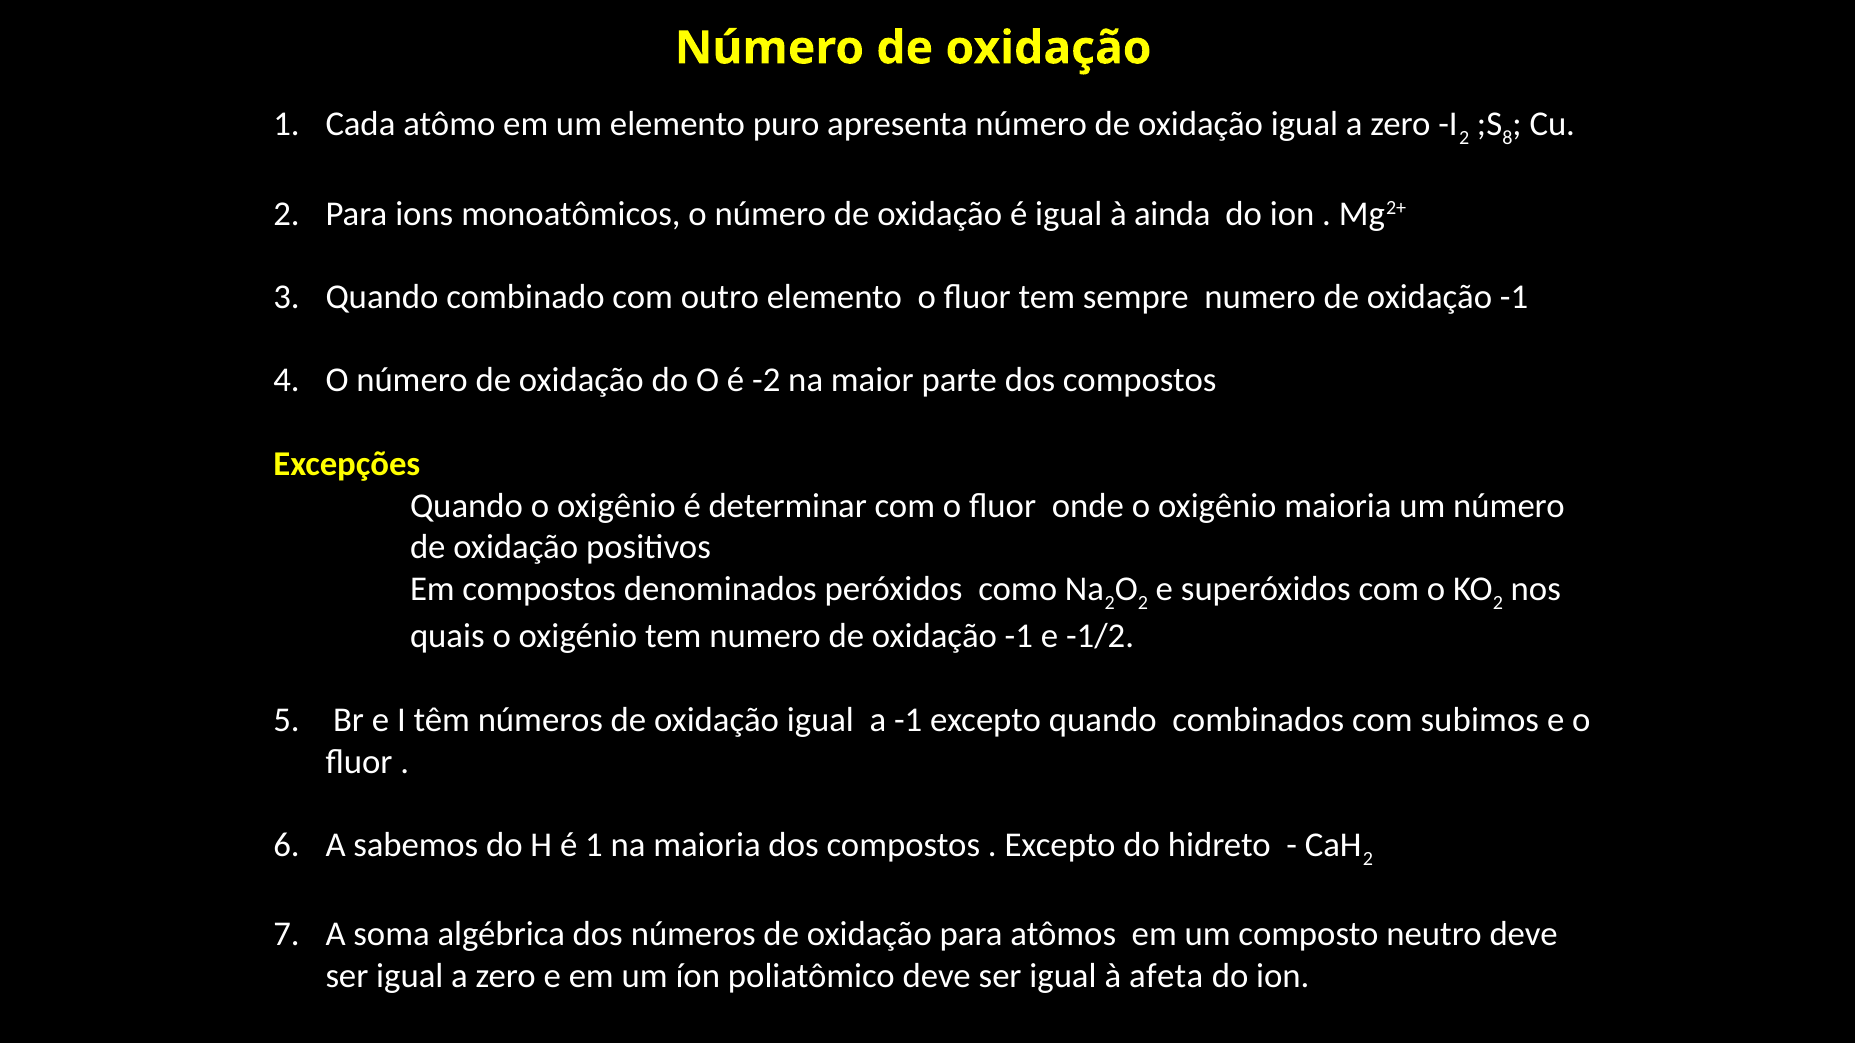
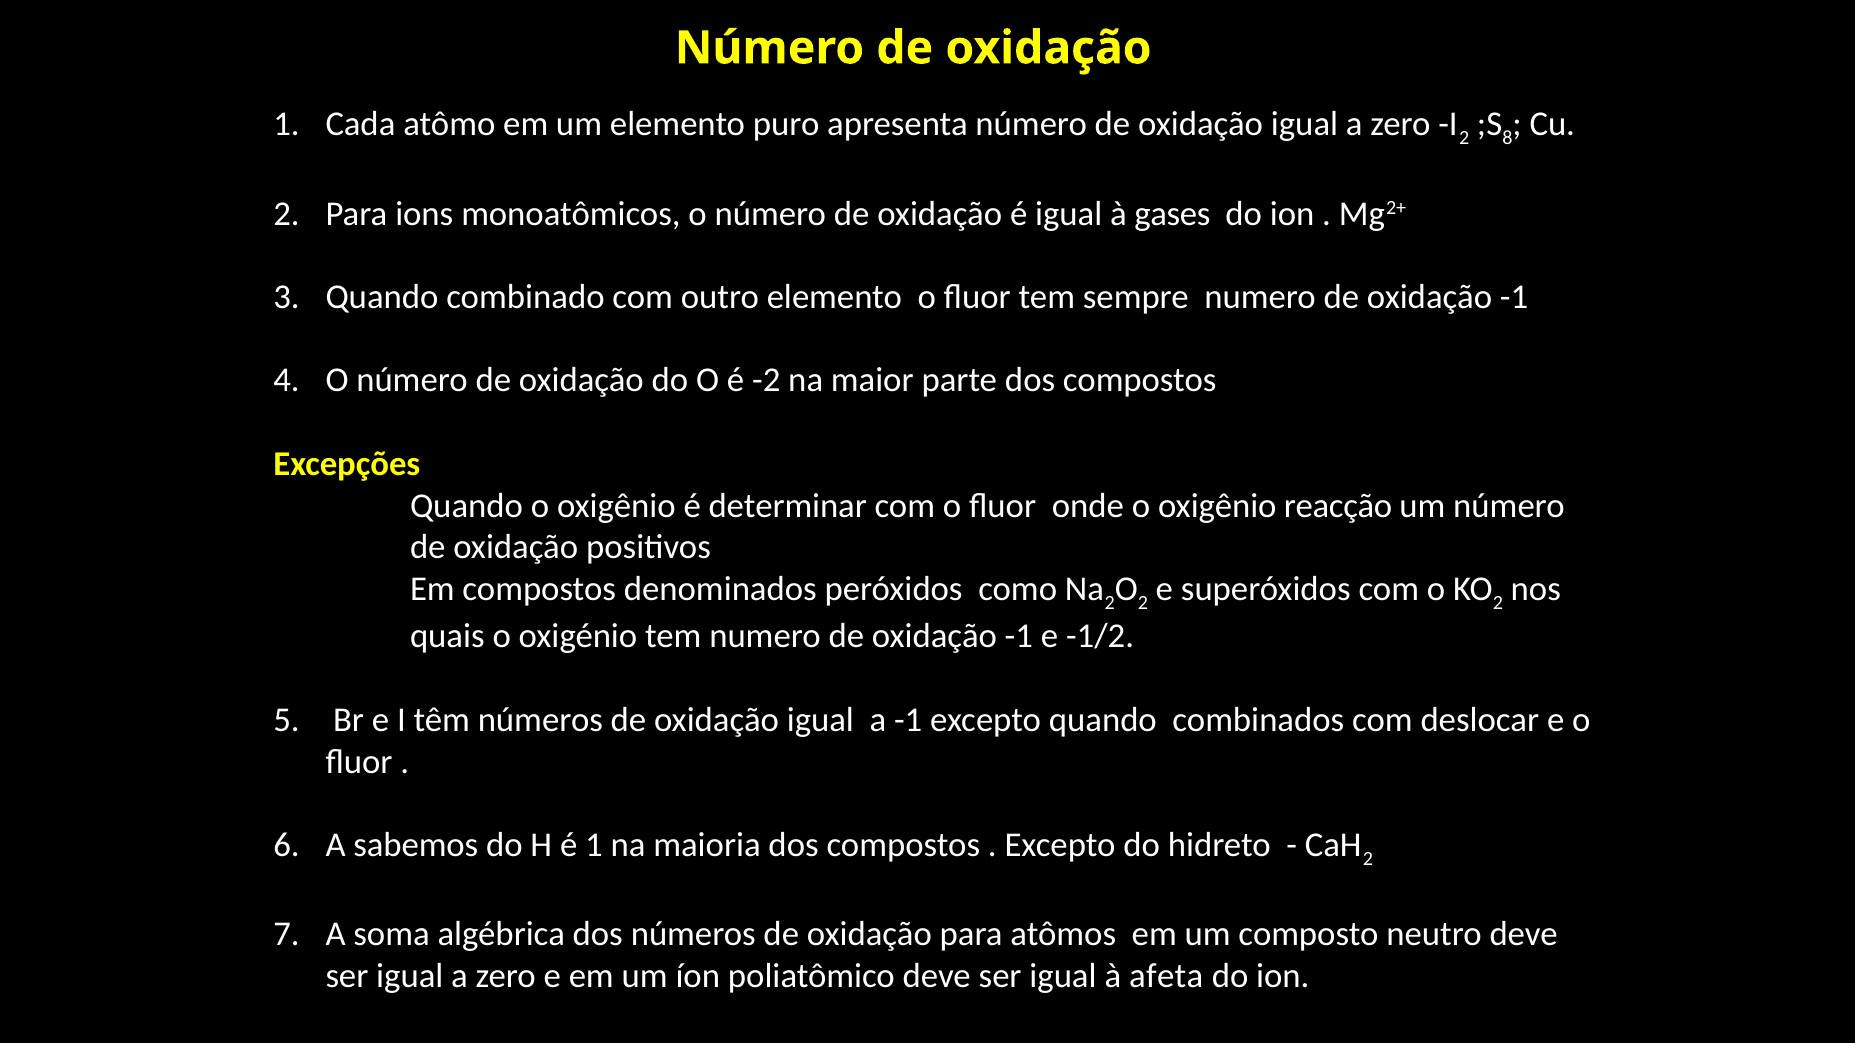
ainda: ainda -> gases
oxigênio maioria: maioria -> reacção
subimos: subimos -> deslocar
